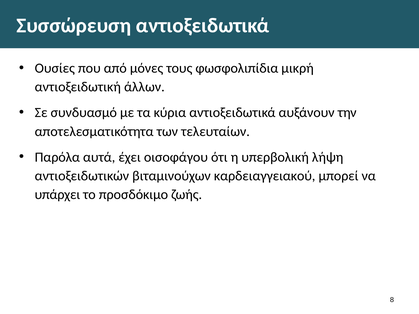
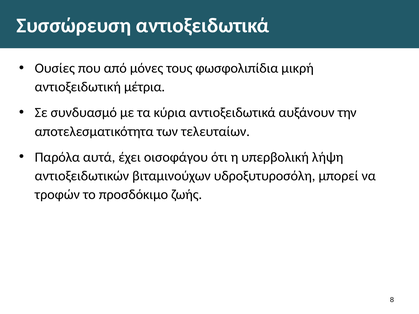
άλλων: άλλων -> μέτρια
καρδειαγγειακού: καρδειαγγειακού -> υδροξυτυροσόλη
υπάρχει: υπάρχει -> τροφών
